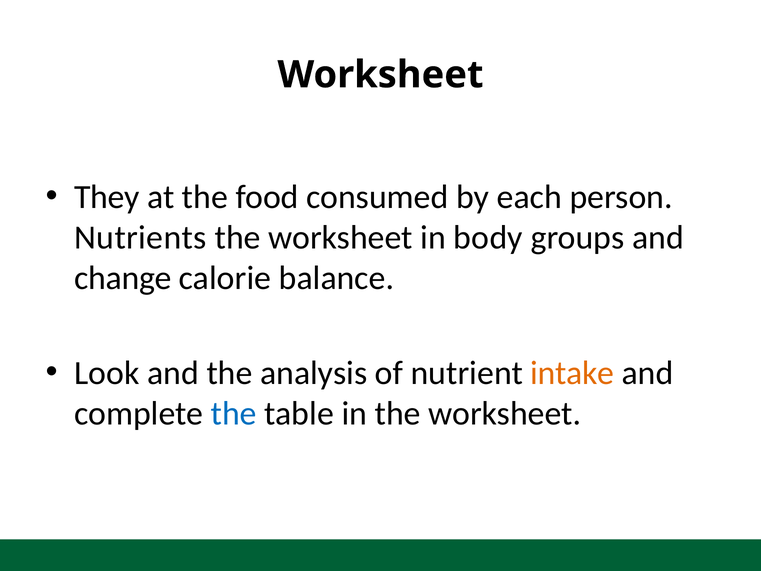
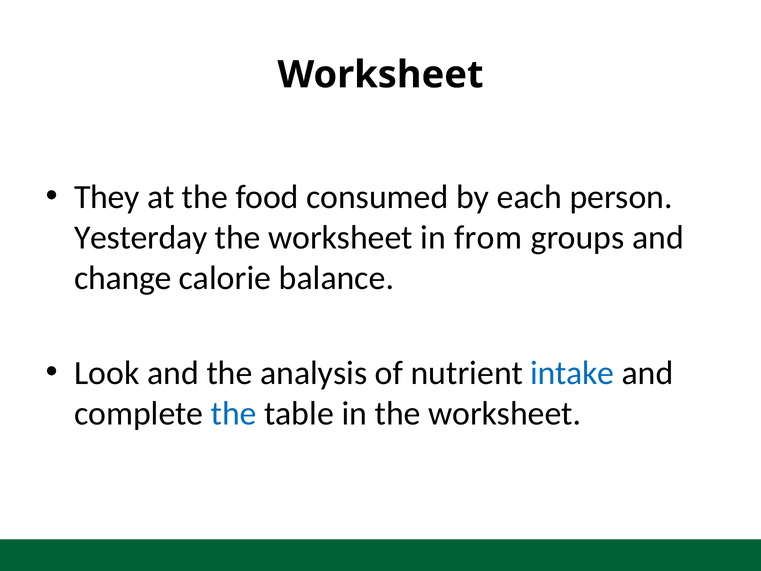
Nutrients: Nutrients -> Yesterday
body: body -> from
intake colour: orange -> blue
